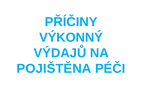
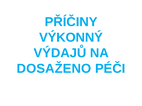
POJIŠTĚNA: POJIŠTĚNA -> DOSAŽENO
